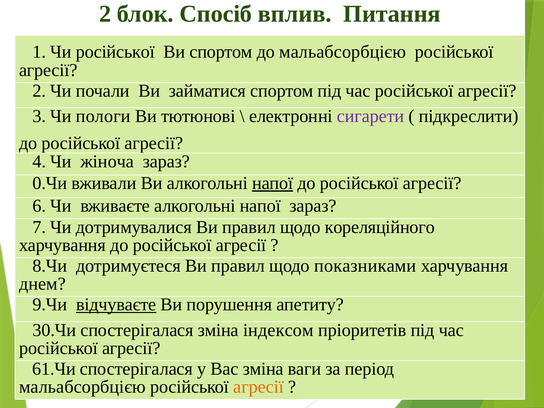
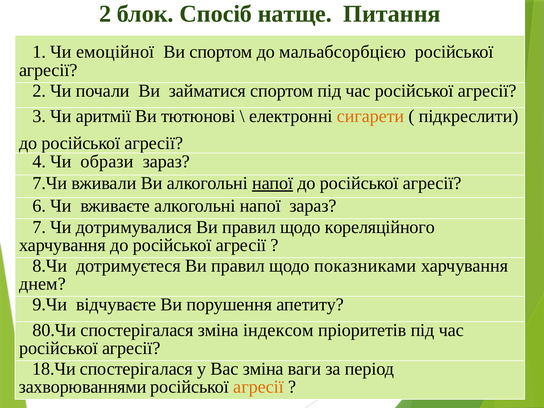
вплив: вплив -> натще
Чи російської: російської -> емоційної
пологи: пологи -> аритмії
сигарети colour: purple -> orange
жіноча: жіноча -> образи
0.Чи: 0.Чи -> 7.Чи
відчуваєте underline: present -> none
30.Чи: 30.Чи -> 80.Чи
61.Чи: 61.Чи -> 18.Чи
мальабсорбцією at (82, 387): мальабсорбцією -> захворюваннями
